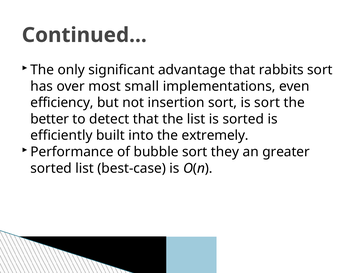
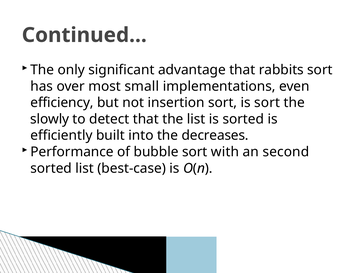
better: better -> slowly
extremely: extremely -> decreases
they: they -> with
greater: greater -> second
